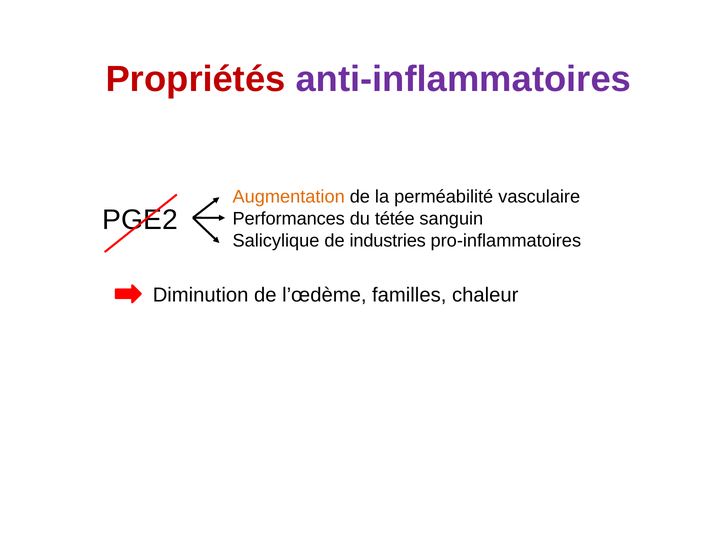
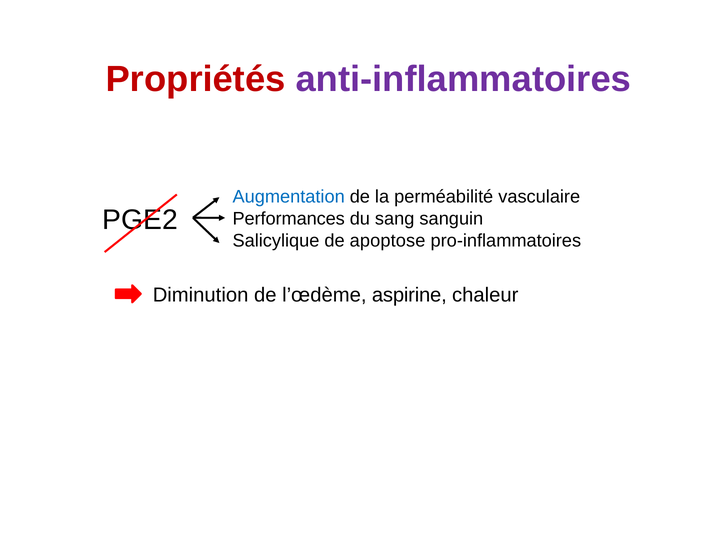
Augmentation colour: orange -> blue
tétée: tétée -> sang
industries: industries -> apoptose
familles: familles -> aspirine
